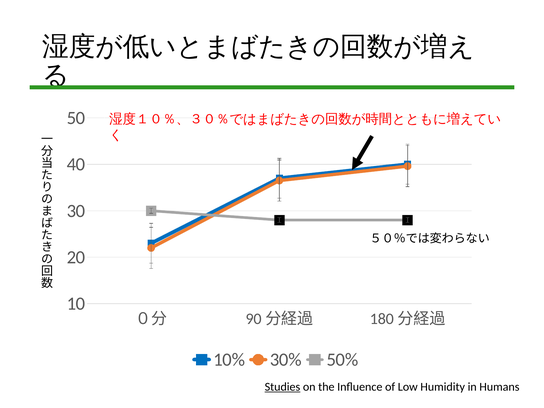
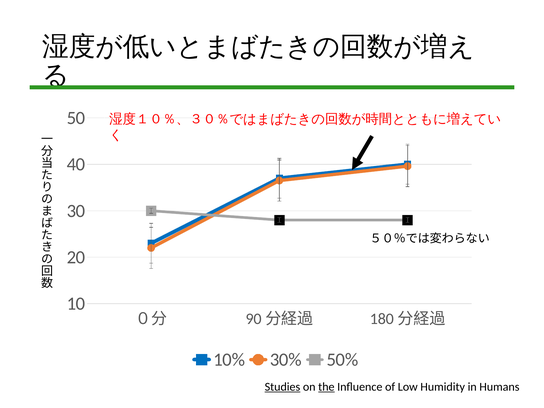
the underline: none -> present
